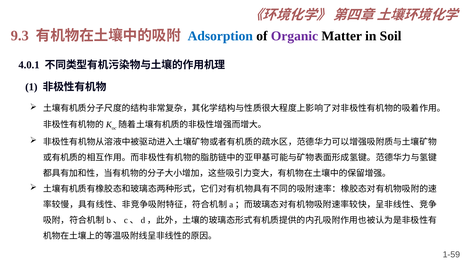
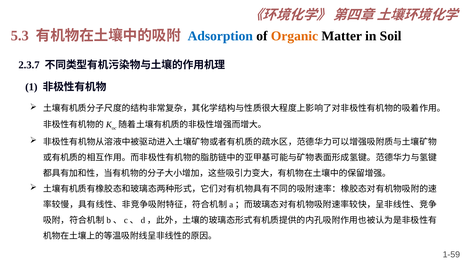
9.3: 9.3 -> 5.3
Organic colour: purple -> orange
4.0.1: 4.0.1 -> 2.3.7
